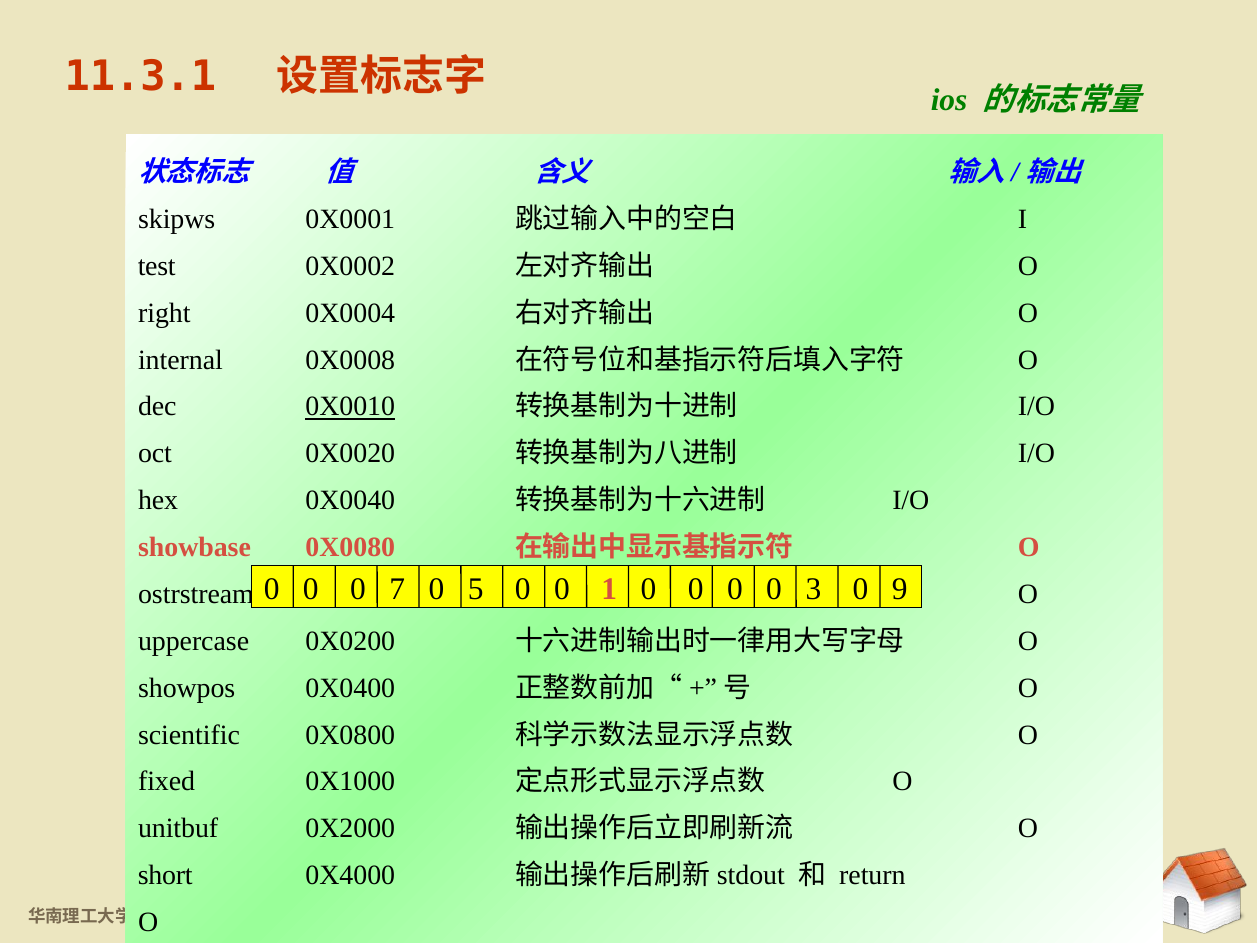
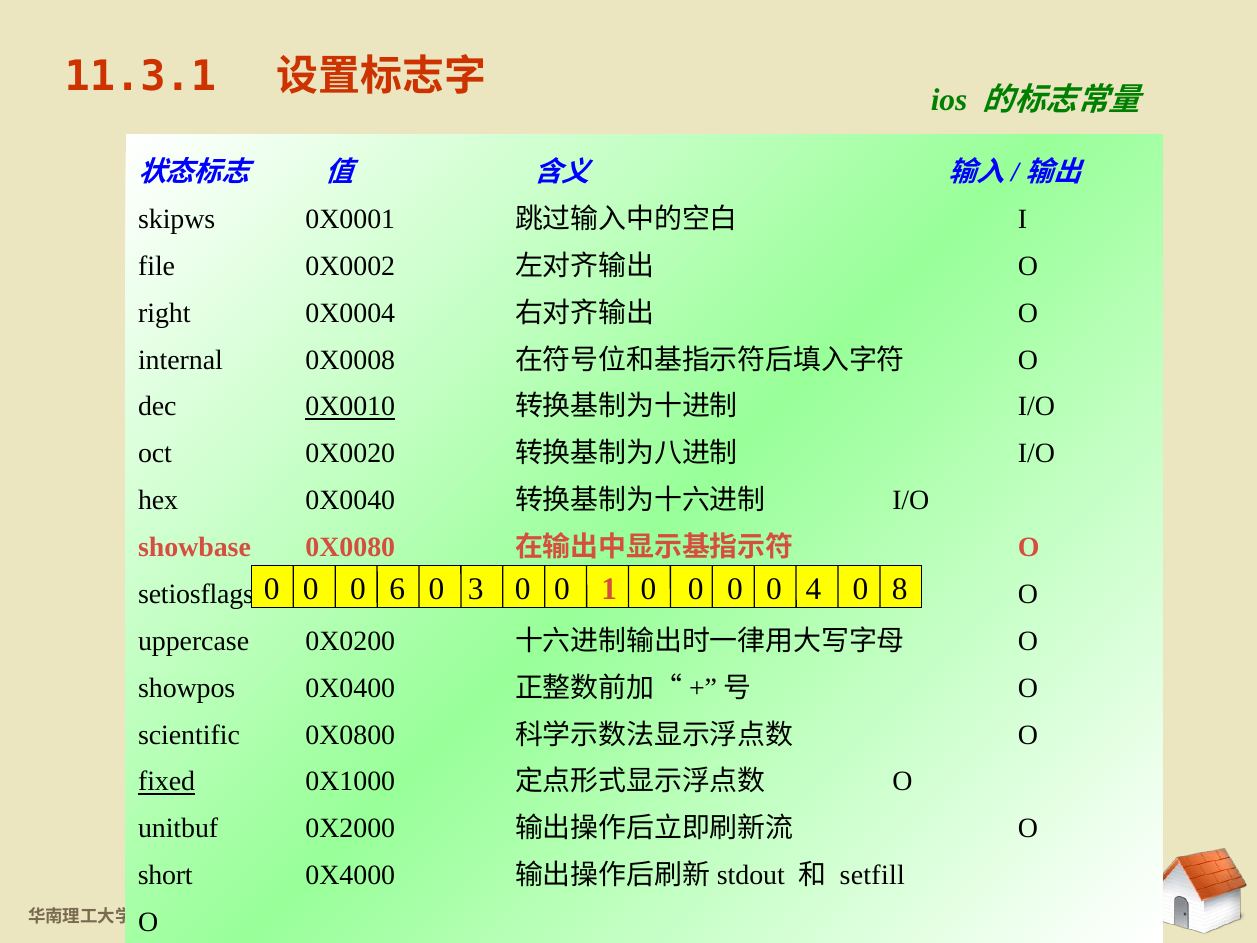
test: test -> file
7: 7 -> 6
5: 5 -> 3
3: 3 -> 4
9: 9 -> 8
ostrstream: ostrstream -> setiosflags
fixed underline: none -> present
return: return -> setfill
